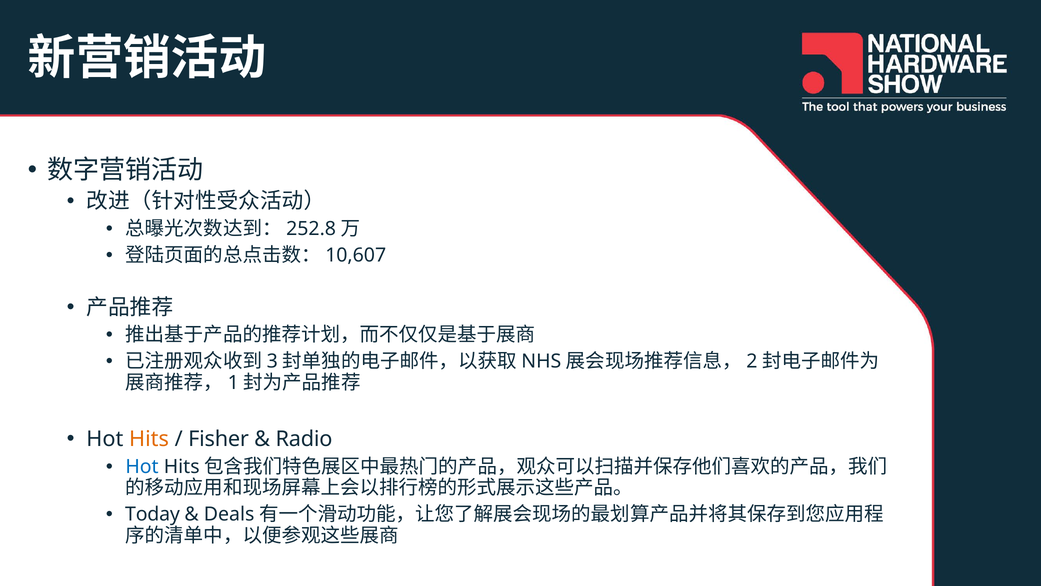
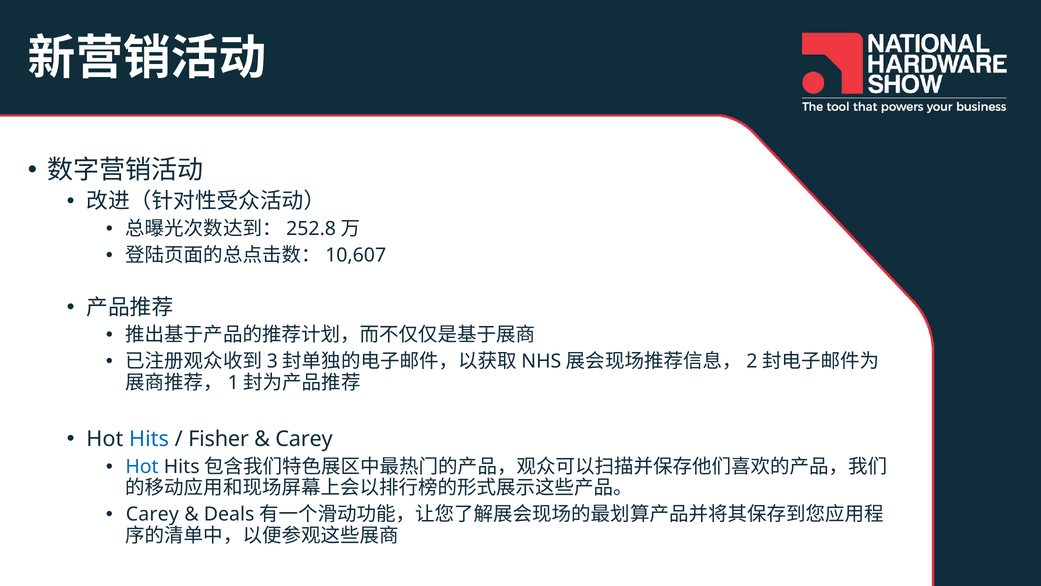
Hits colour: orange -> blue
Radio at (304, 439): Radio -> Carey
Today at (152, 514): Today -> Carey
